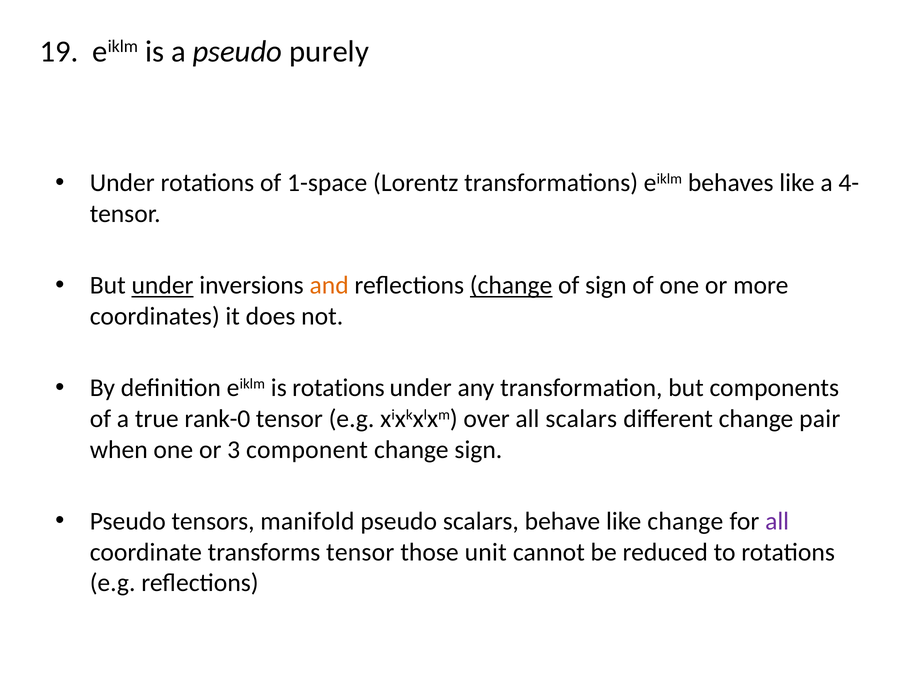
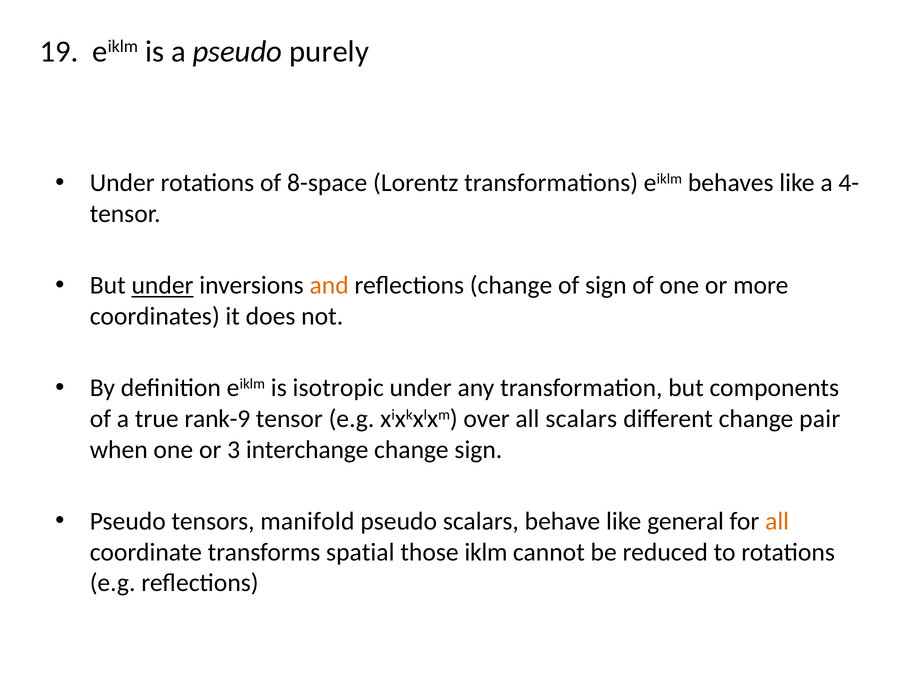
1-space: 1-space -> 8-space
change at (511, 285) underline: present -> none
is rotations: rotations -> isotropic
rank-0: rank-0 -> rank-9
component: component -> interchange
like change: change -> general
all at (777, 521) colour: purple -> orange
transforms tensor: tensor -> spatial
unit: unit -> iklm
